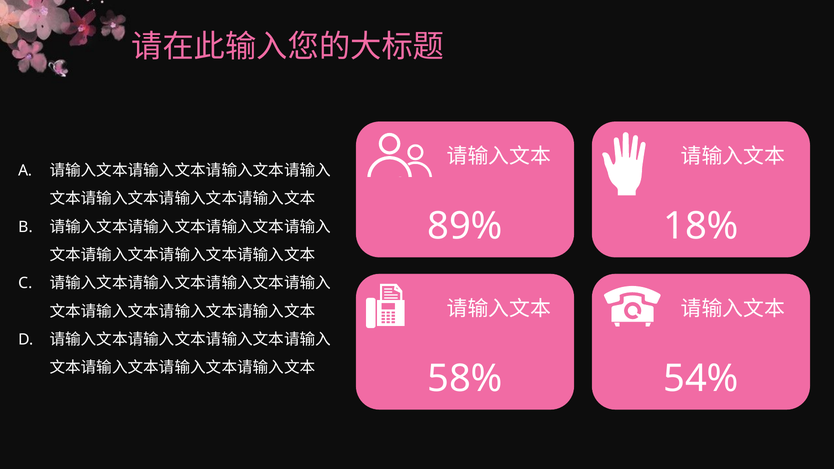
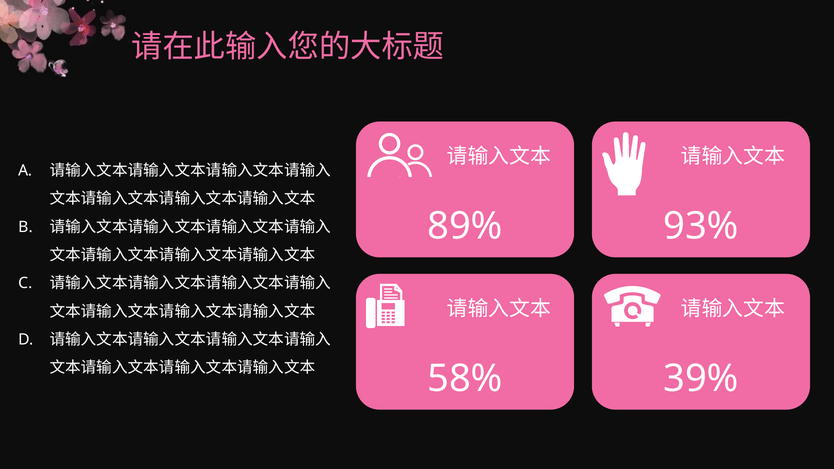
18%: 18% -> 93%
54%: 54% -> 39%
